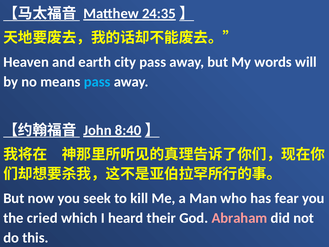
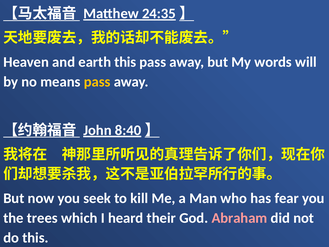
earth city: city -> this
pass at (97, 82) colour: light blue -> yellow
cried: cried -> trees
